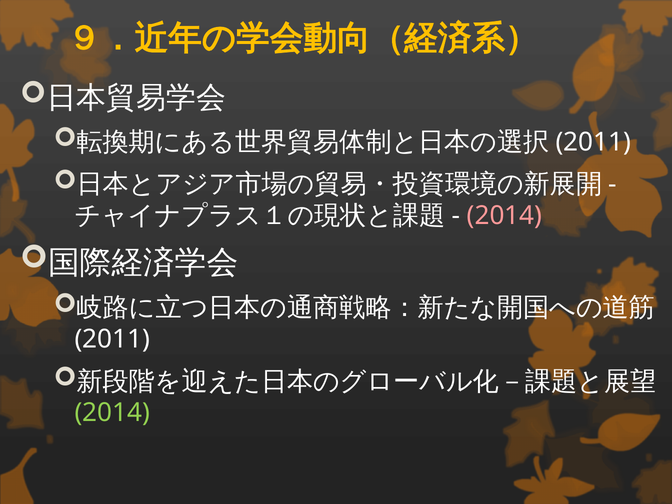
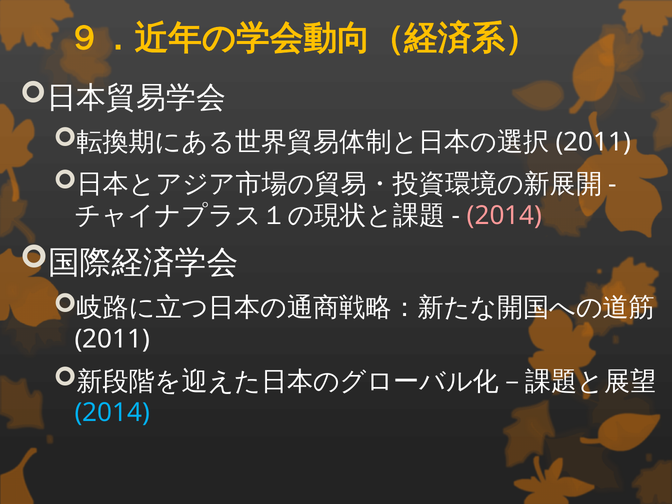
2014 at (112, 413) colour: light green -> light blue
